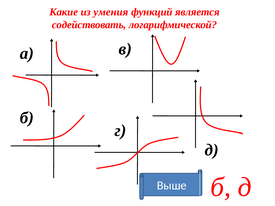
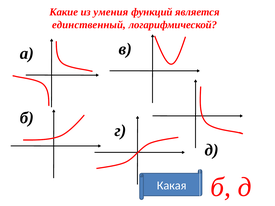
содействовать: содействовать -> единственный
Выше: Выше -> Какая
